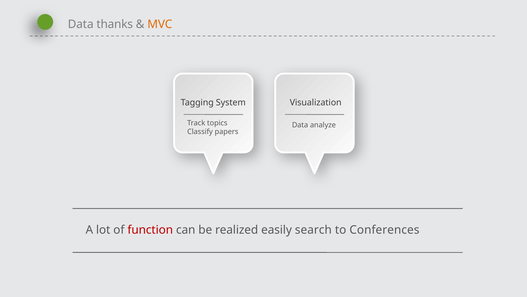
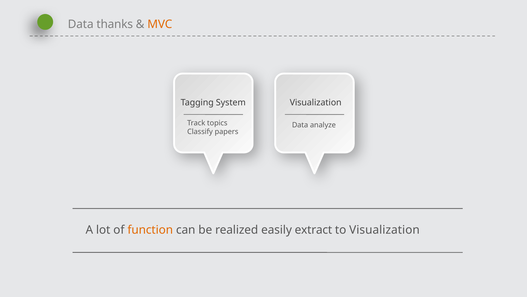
function colour: red -> orange
search: search -> extract
to Conferences: Conferences -> Visualization
